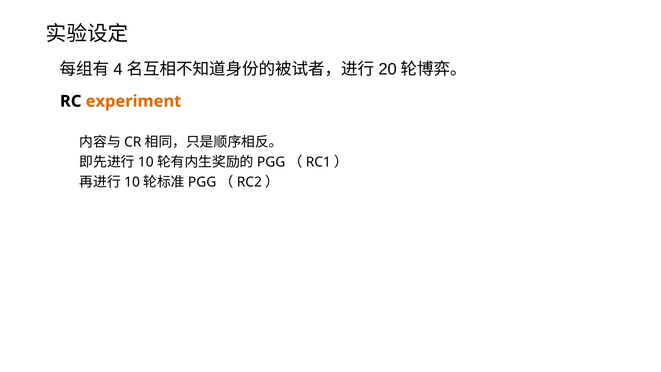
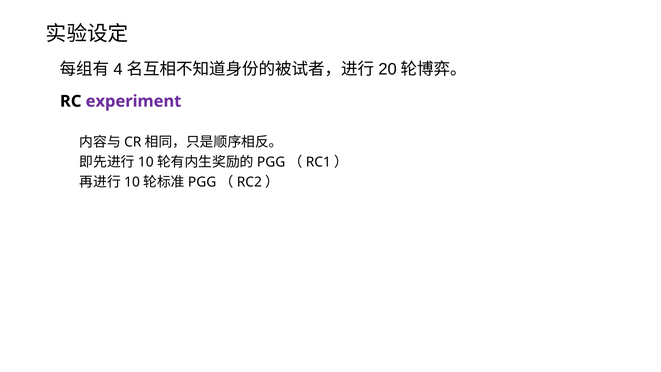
experiment colour: orange -> purple
